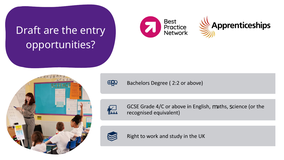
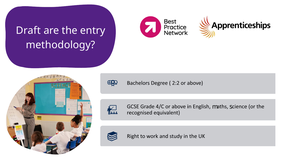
opportunities: opportunities -> methodology
